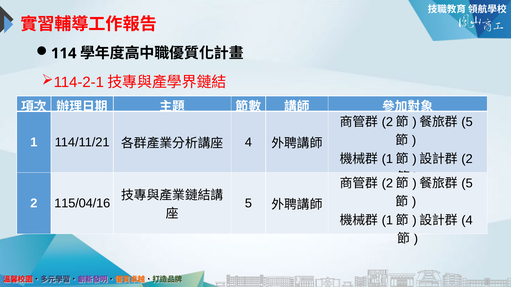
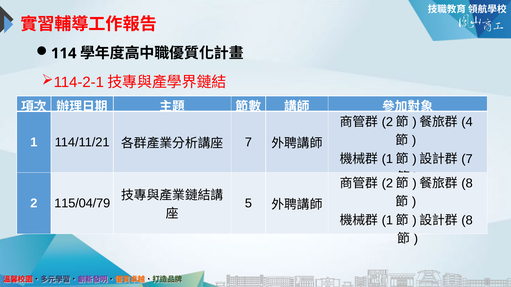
5 at (467, 122): 5 -> 4
4 at (248, 142): 4 -> 7
2 at (467, 159): 2 -> 7
5 at (467, 183): 5 -> 8
115/04/16: 115/04/16 -> 115/04/79
4 at (467, 220): 4 -> 8
